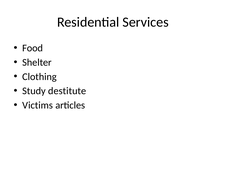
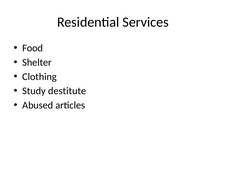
Victims: Victims -> Abused
